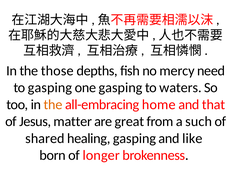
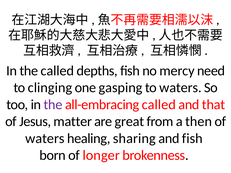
the those: those -> called
to gasping: gasping -> clinging
the at (53, 105) colour: orange -> purple
all-embracing home: home -> called
such: such -> then
shared at (45, 139): shared -> waters
healing gasping: gasping -> sharing
and like: like -> fish
